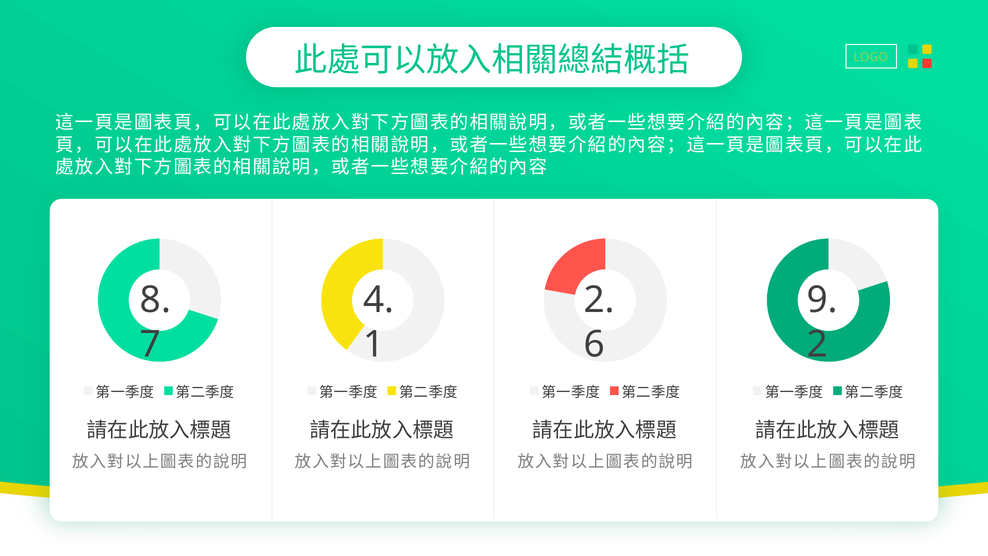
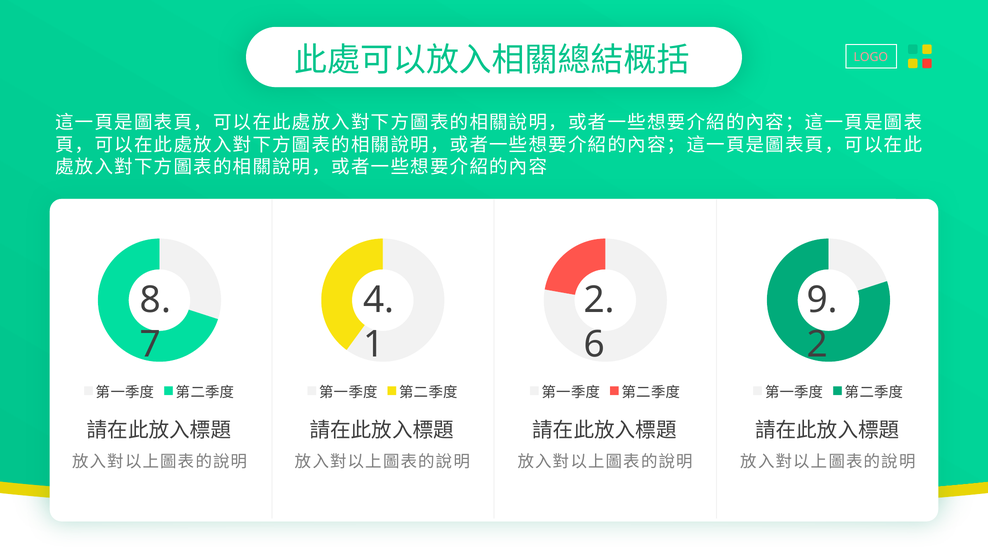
LOGO colour: light green -> pink
